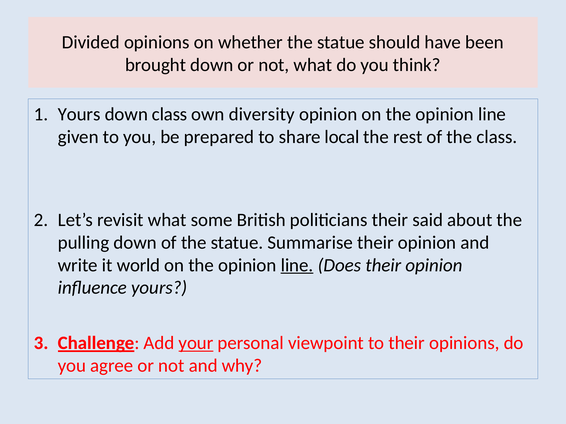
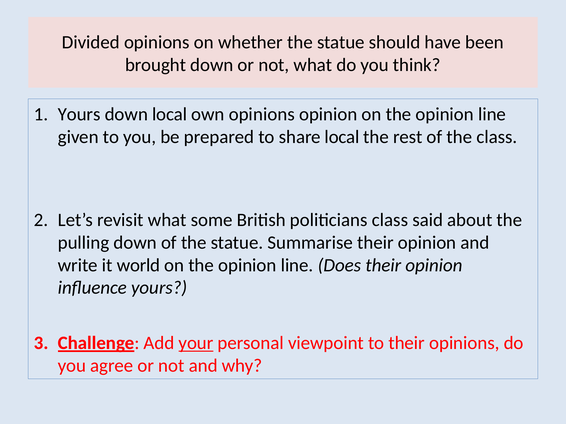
down class: class -> local
own diversity: diversity -> opinions
politicians their: their -> class
line at (297, 265) underline: present -> none
